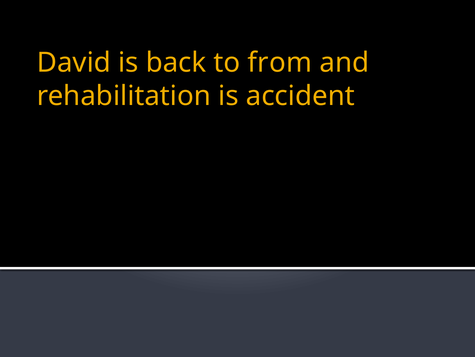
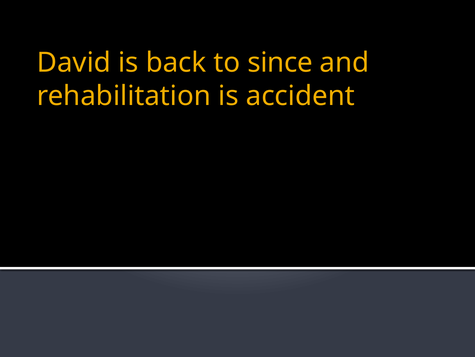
from: from -> since
